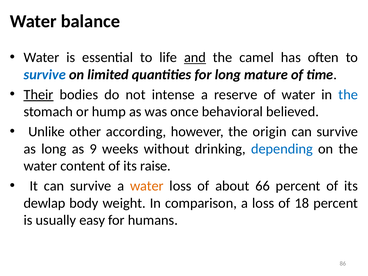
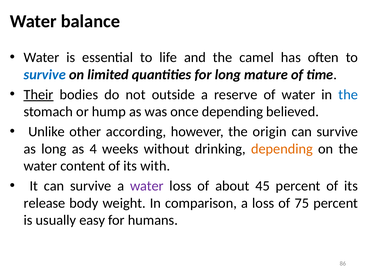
and underline: present -> none
intense: intense -> outside
once behavioral: behavioral -> depending
9: 9 -> 4
depending at (282, 149) colour: blue -> orange
raise: raise -> with
water at (147, 186) colour: orange -> purple
66: 66 -> 45
dewlap: dewlap -> release
18: 18 -> 75
